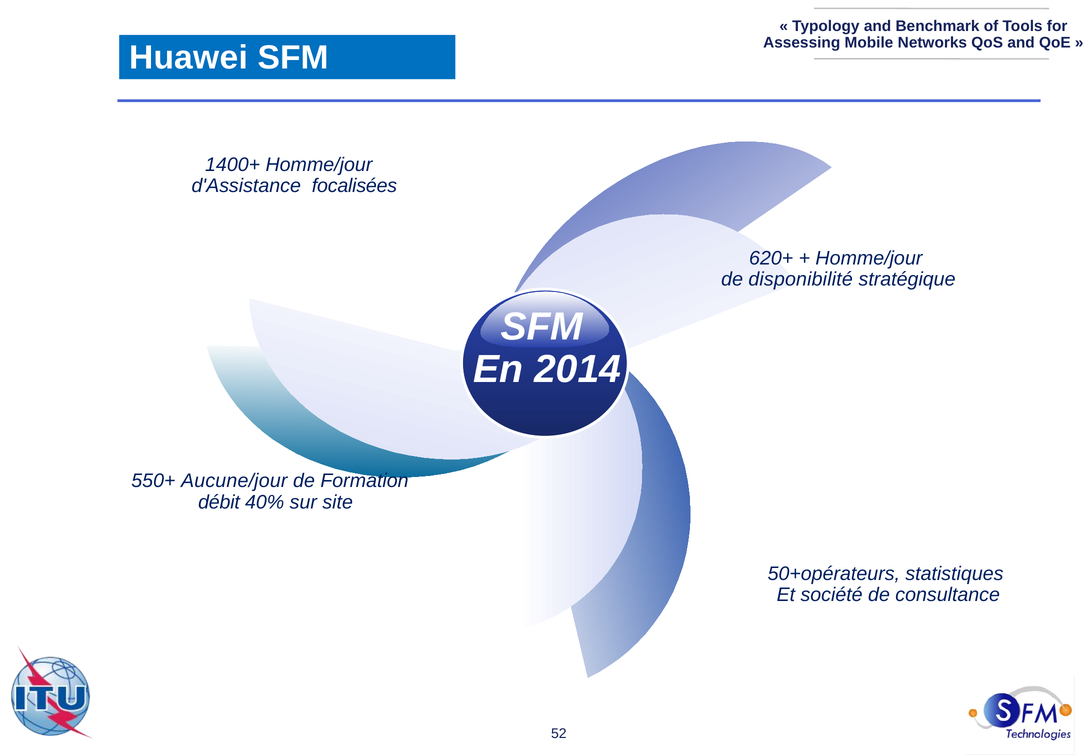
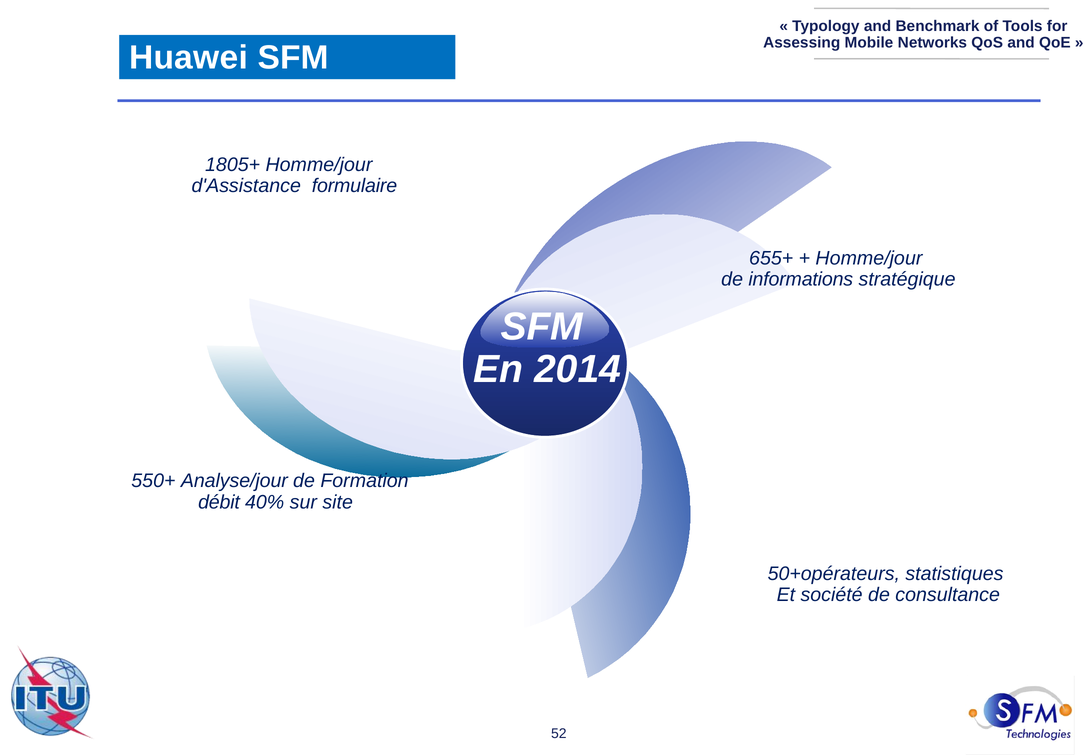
1400+: 1400+ -> 1805+
focalisées: focalisées -> formulaire
620+: 620+ -> 655+
disponibilité: disponibilité -> informations
Aucune/jour: Aucune/jour -> Analyse/jour
